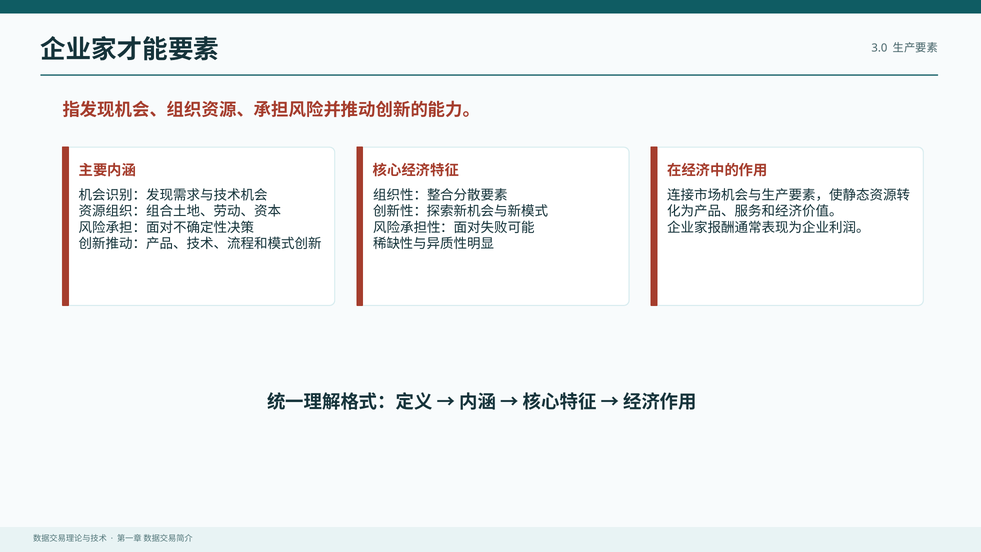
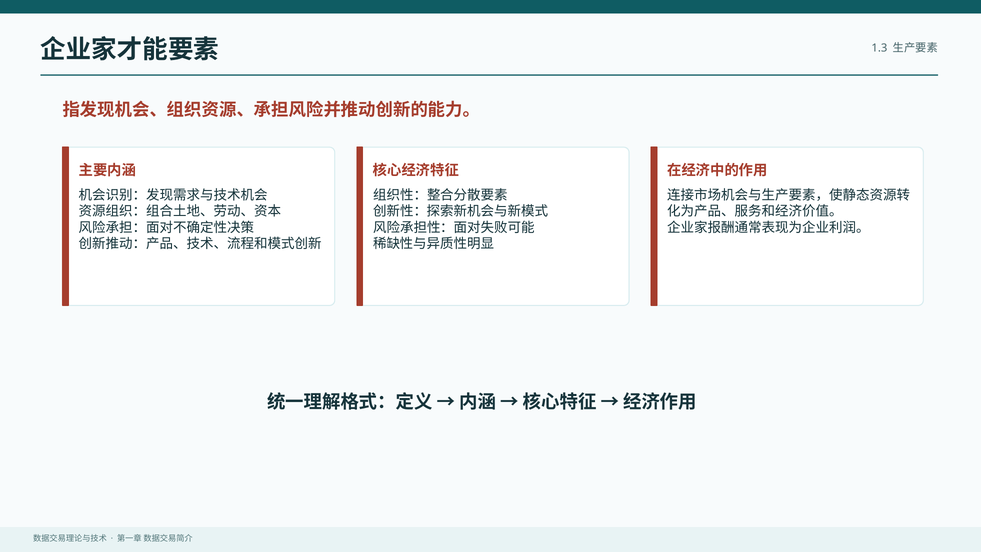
3.0: 3.0 -> 1.3
